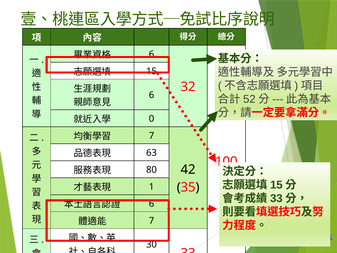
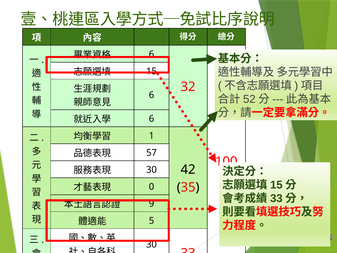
0 at (152, 119): 0 -> 6
7 at (152, 136): 7 -> 1
63: 63 -> 57
80 at (151, 170): 80 -> 30
1: 1 -> 0
6 at (152, 204): 6 -> 9
7 at (152, 221): 7 -> 5
